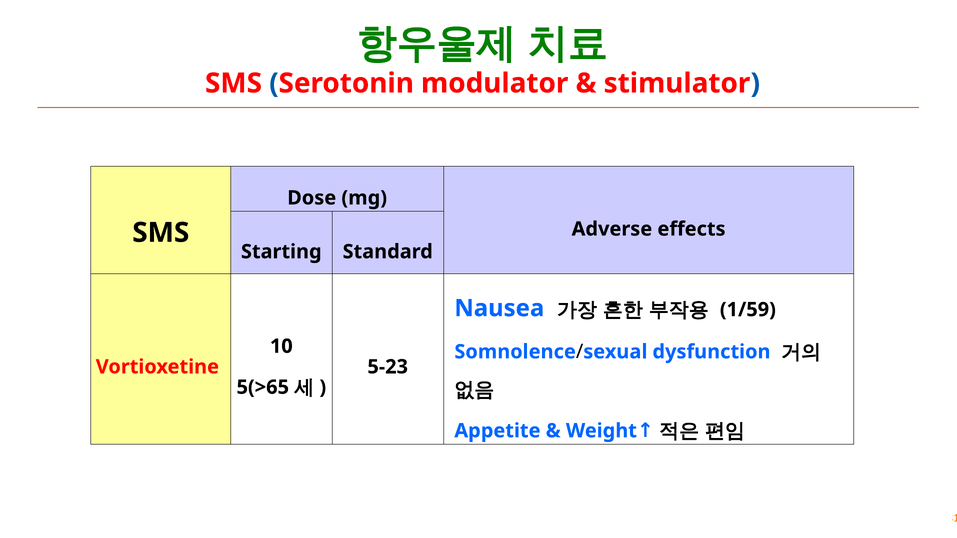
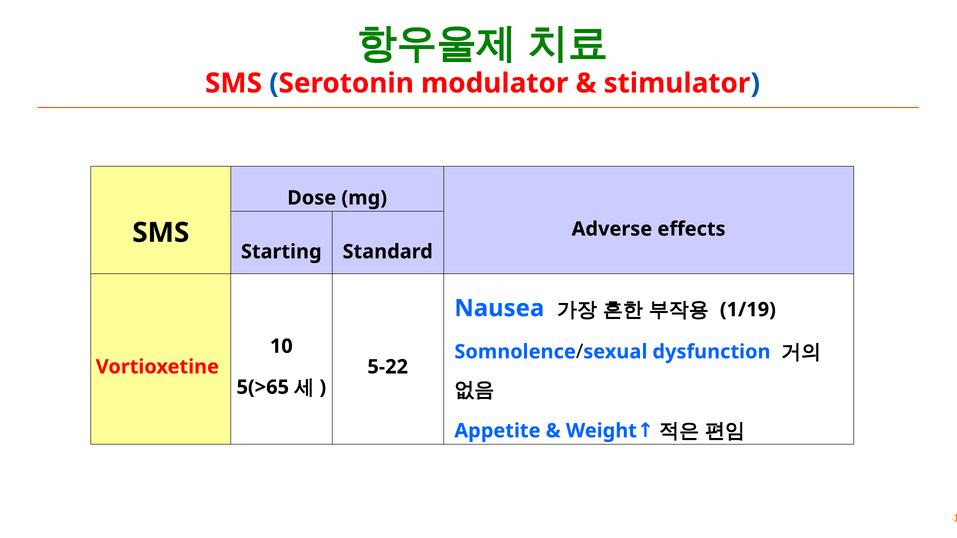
1/59: 1/59 -> 1/19
5-23: 5-23 -> 5-22
